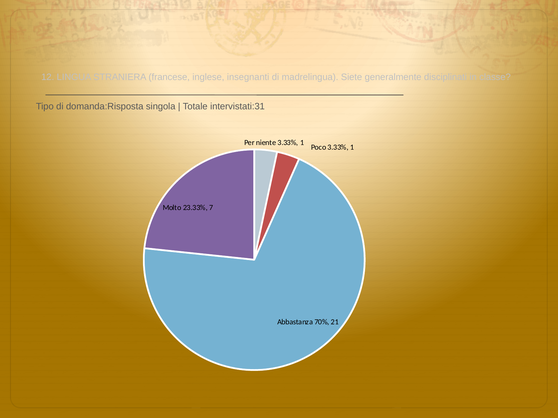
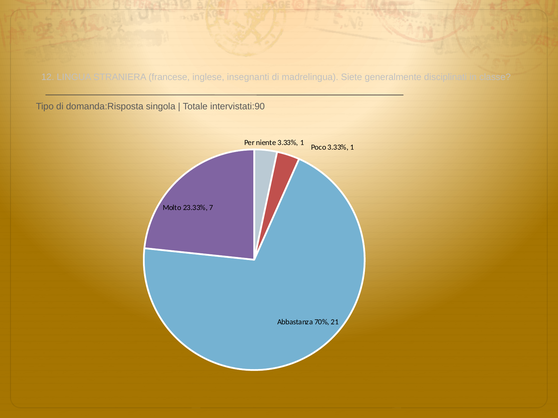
intervistati:31: intervistati:31 -> intervistati:90
